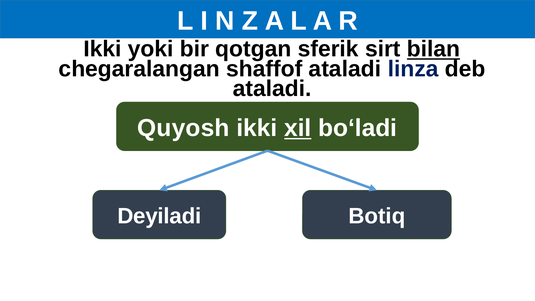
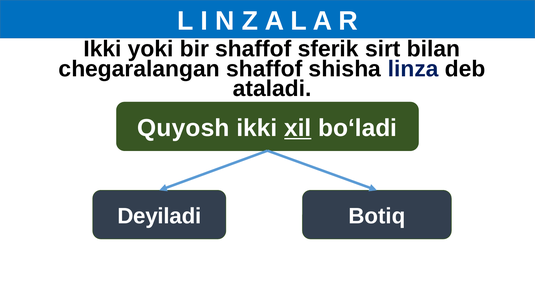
bir qotgan: qotgan -> shaffof
bilan underline: present -> none
shaffof ataladi: ataladi -> shisha
